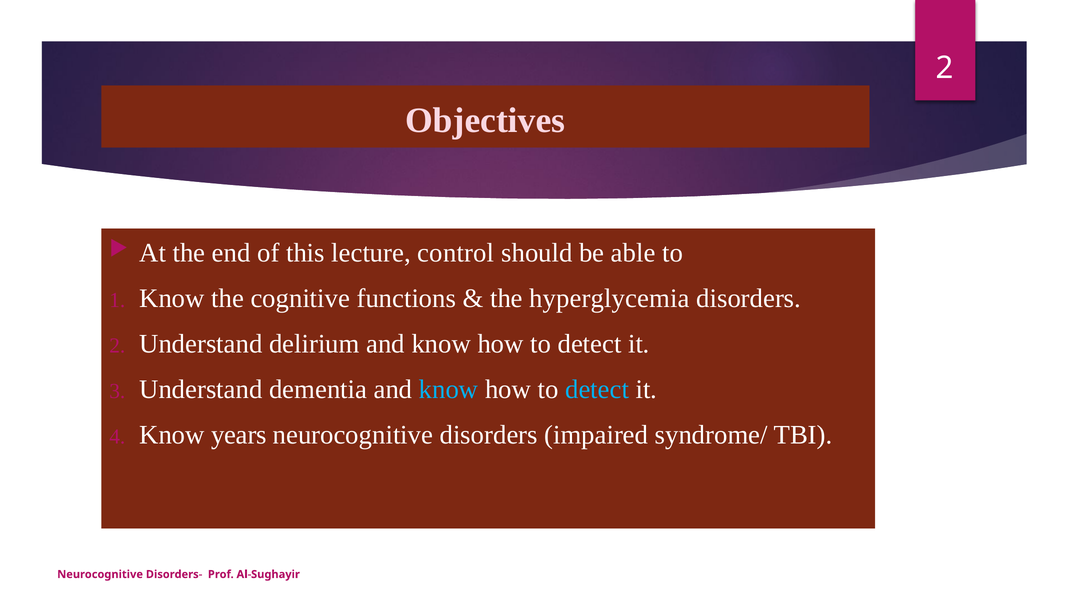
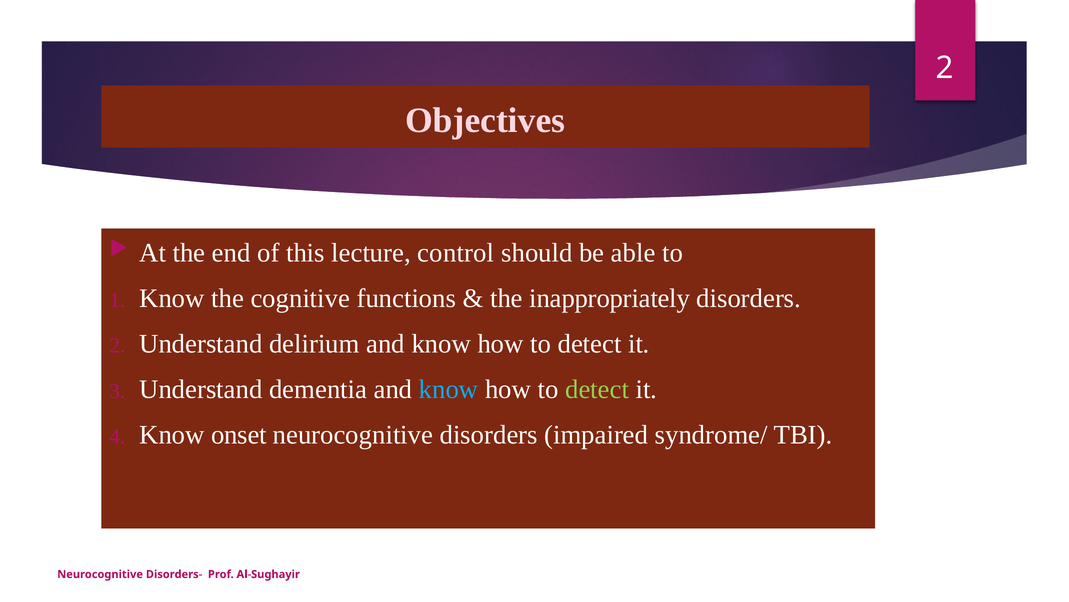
hyperglycemia: hyperglycemia -> inappropriately
detect at (597, 389) colour: light blue -> light green
years: years -> onset
